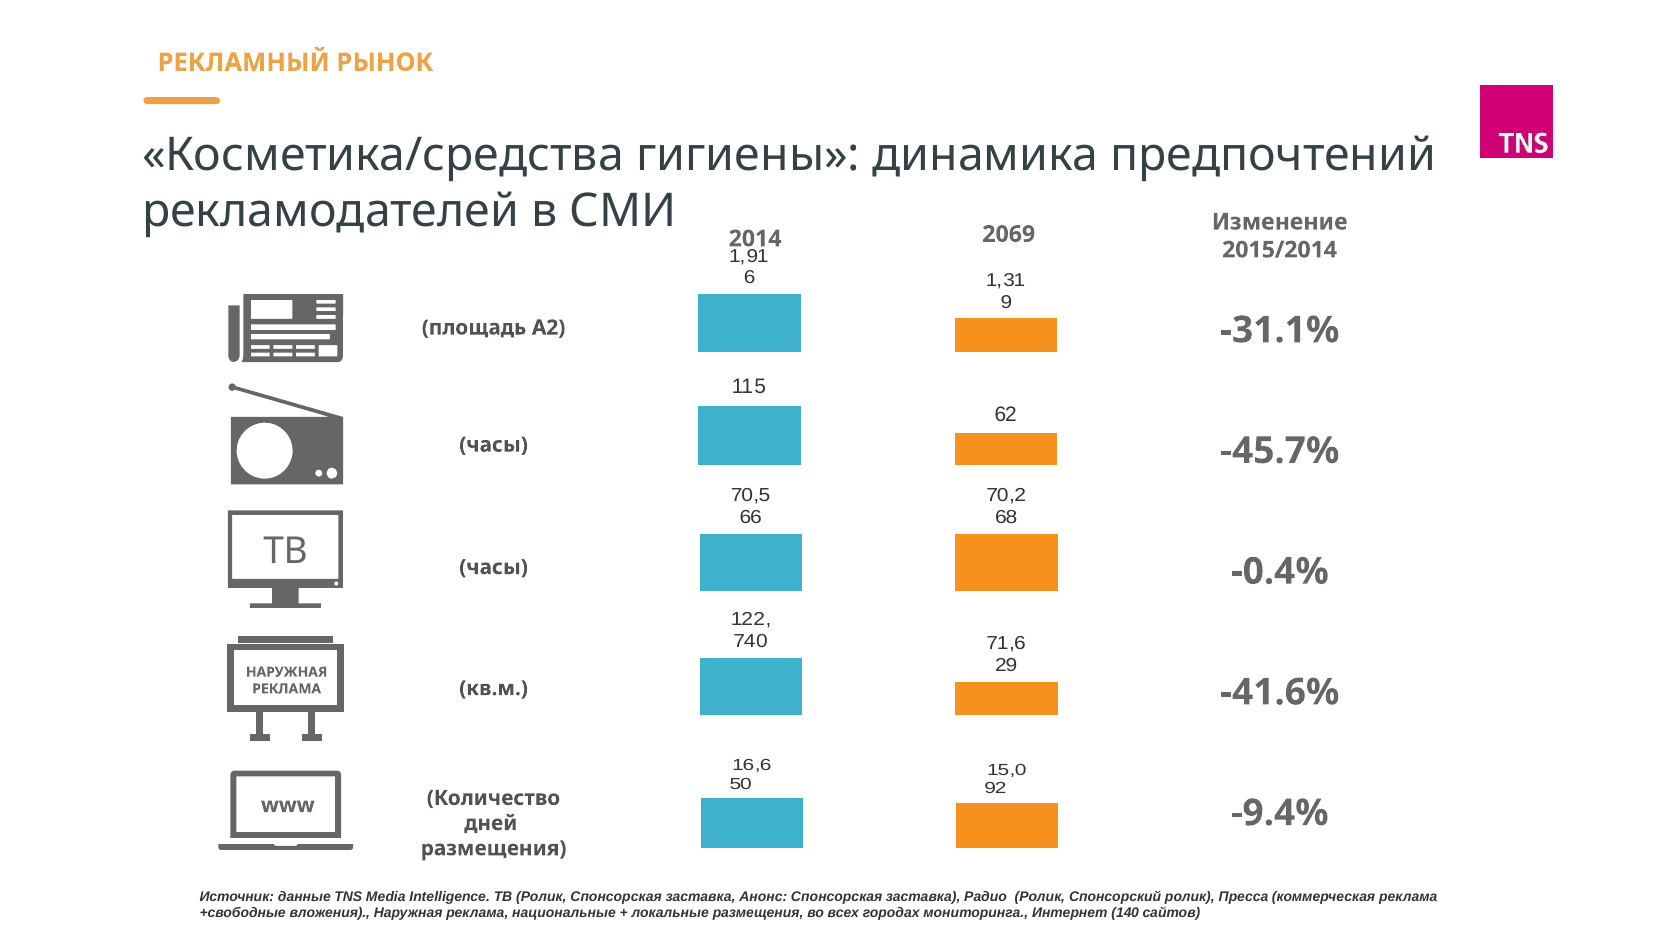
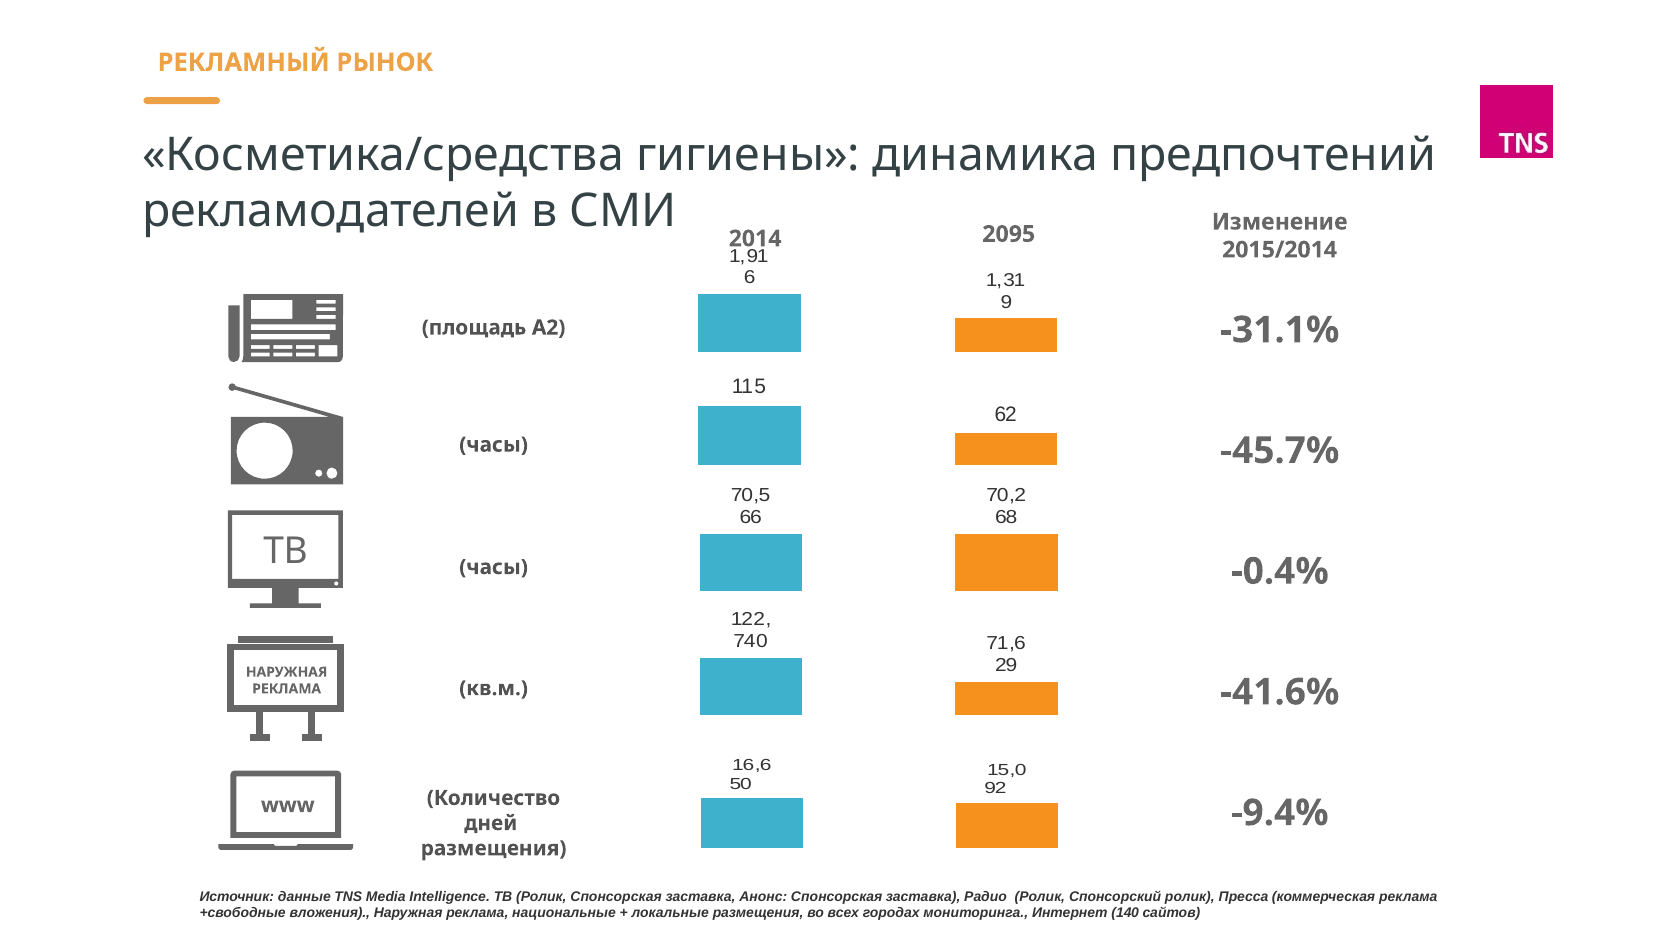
2069: 2069 -> 2095
